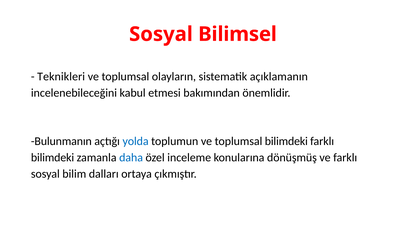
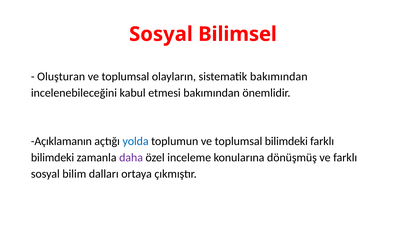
Teknikleri: Teknikleri -> Oluşturan
sistematik açıklamanın: açıklamanın -> bakımından
Bulunmanın: Bulunmanın -> Açıklamanın
daha colour: blue -> purple
